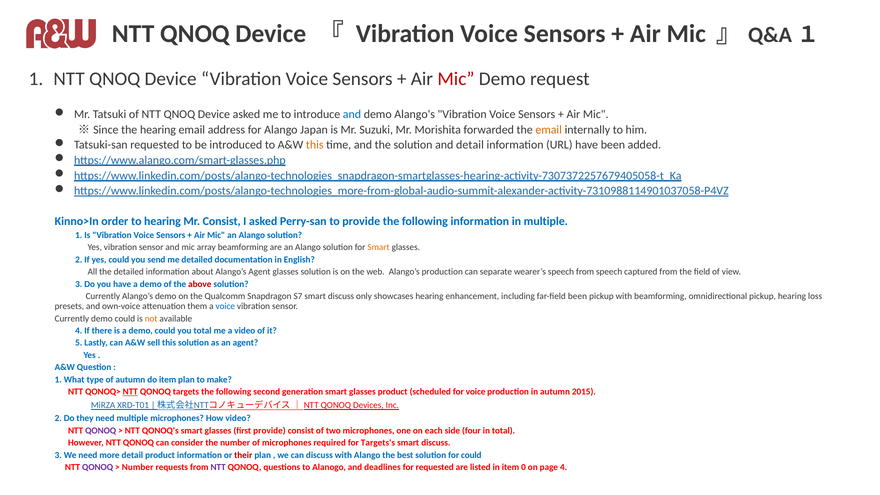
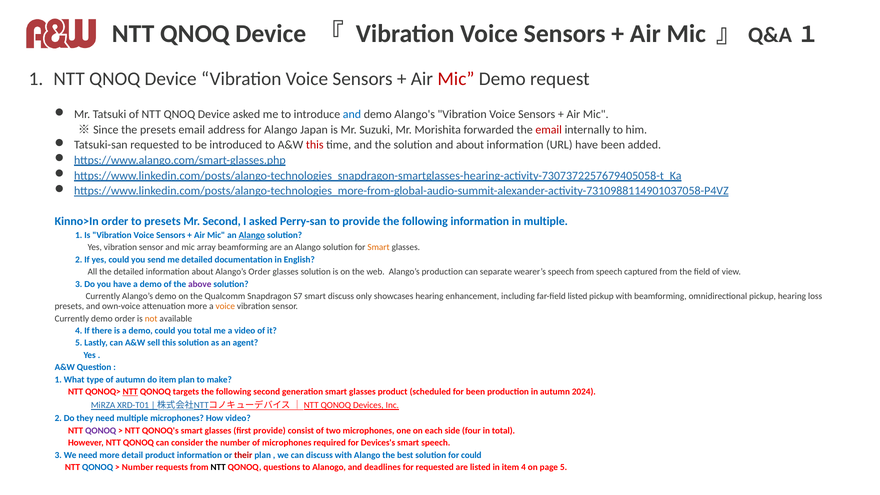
the hearing: hearing -> presets
email at (549, 130) colour: orange -> red
this at (315, 145) colour: orange -> red
and detail: detail -> about
to hearing: hearing -> presets
Mr Consist: Consist -> Second
Alango at (252, 235) underline: none -> present
Alango’s Agent: Agent -> Order
above colour: red -> purple
far-field been: been -> listed
attenuation them: them -> more
voice at (225, 306) colour: blue -> orange
Currently demo could: could -> order
for voice: voice -> been
2015: 2015 -> 2024
Targets's: Targets's -> Devices's
discuss at (436, 443): discuss -> speech
QONOQ at (98, 467) colour: purple -> blue
NTT at (218, 467) colour: purple -> black
item 0: 0 -> 4
page 4: 4 -> 5
